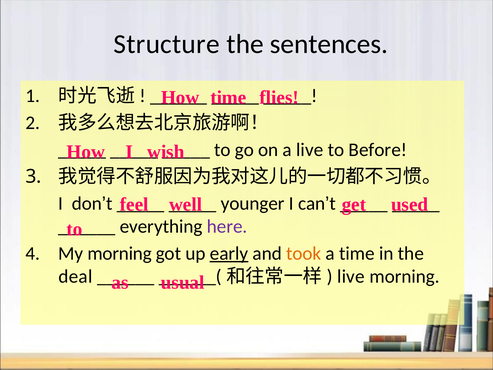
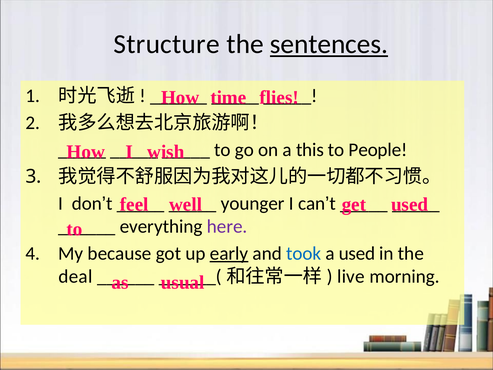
sentences underline: none -> present
a live: live -> this
Before: Before -> People
My morning: morning -> because
took colour: orange -> blue
a time: time -> used
